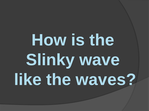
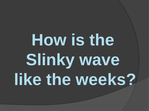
waves: waves -> weeks
